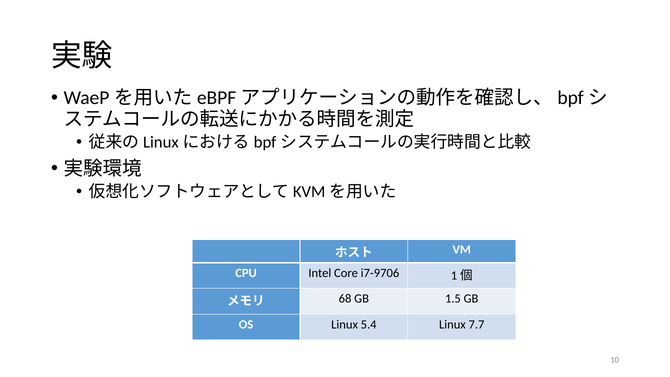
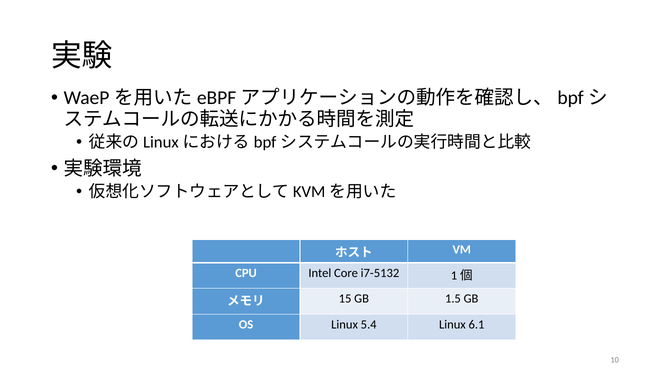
i7-9706: i7-9706 -> i7-5132
68: 68 -> 15
7.7: 7.7 -> 6.1
